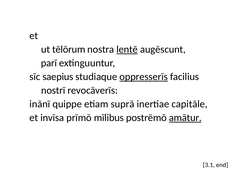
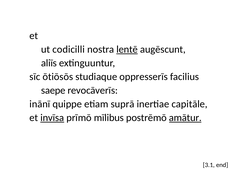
tēlōrum: tēlōrum -> codicilli
parī: parī -> aliīs
saepius: saepius -> ōtiōsōs
oppresserīs underline: present -> none
nostrī: nostrī -> saepe
invīsa underline: none -> present
